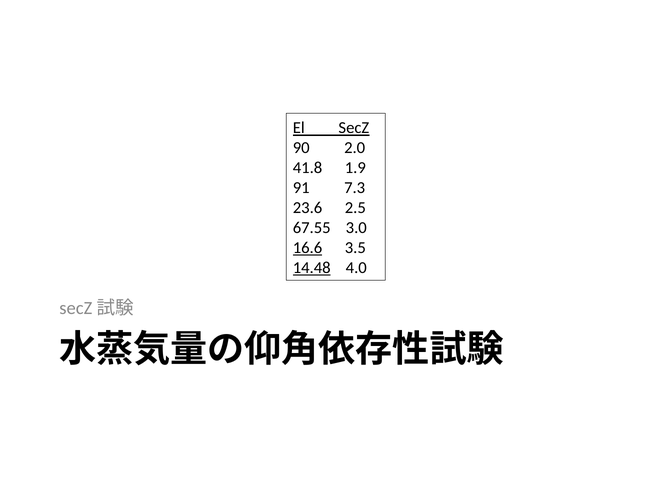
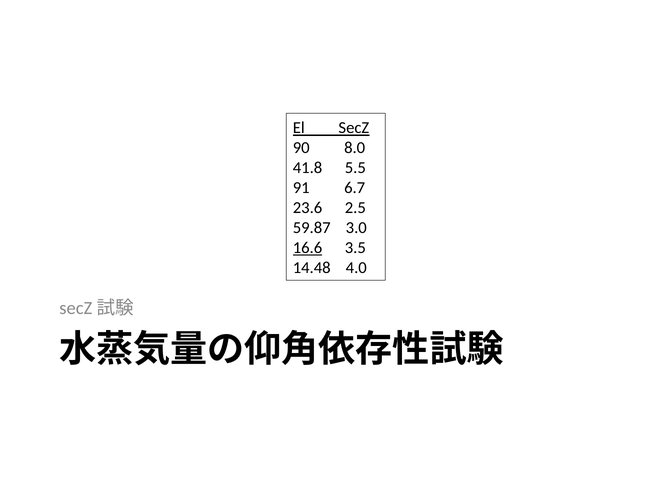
2.0: 2.0 -> 8.0
1.9: 1.9 -> 5.5
7.3: 7.3 -> 6.7
67.55: 67.55 -> 59.87
14.48 underline: present -> none
